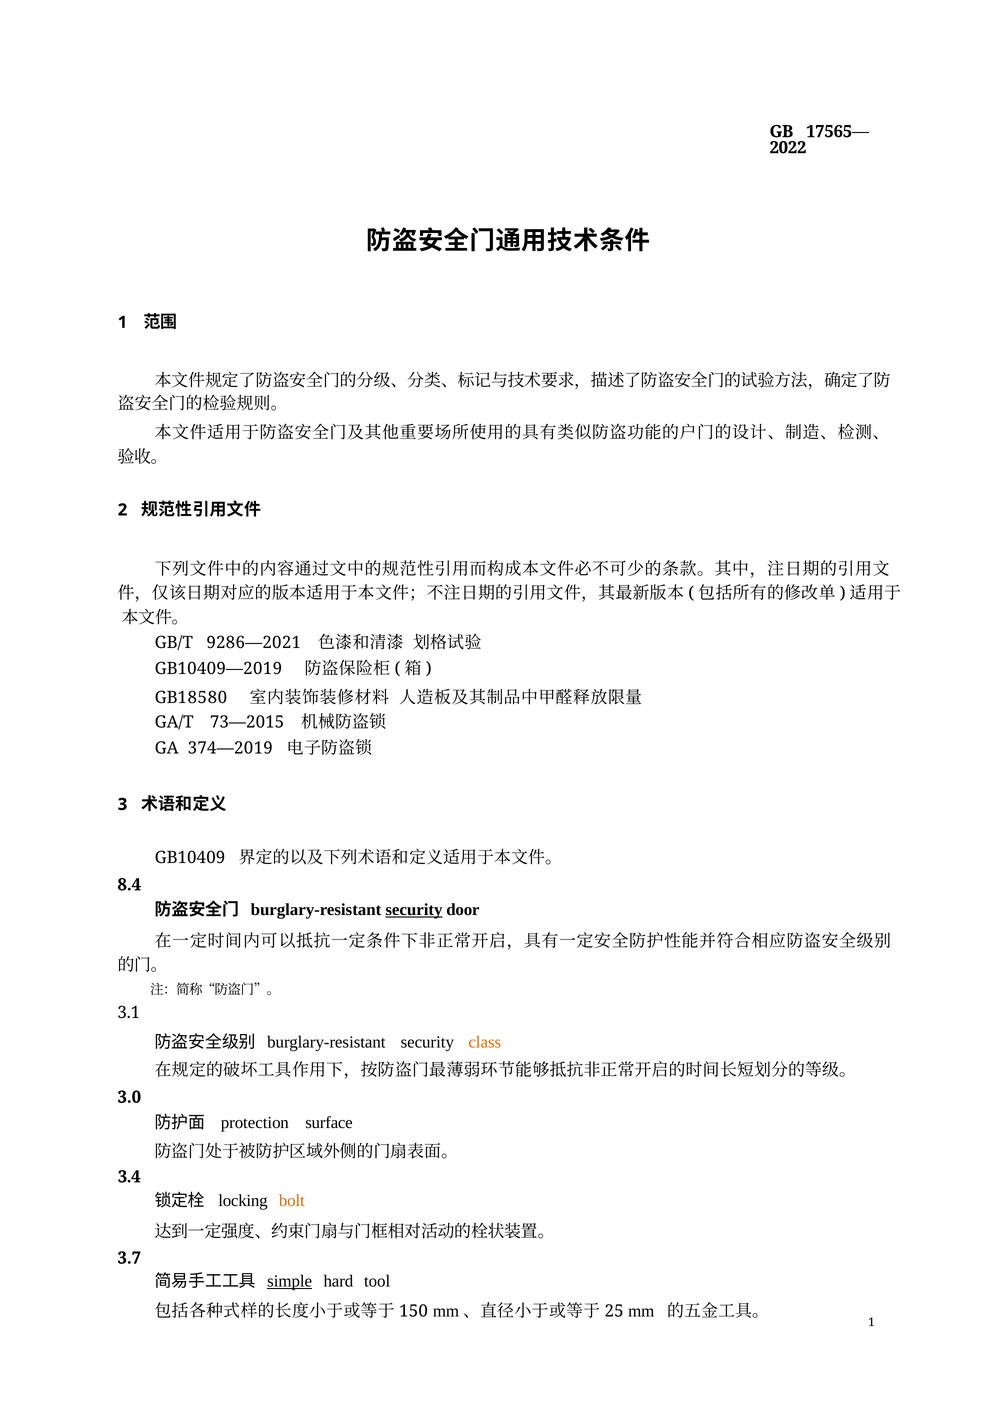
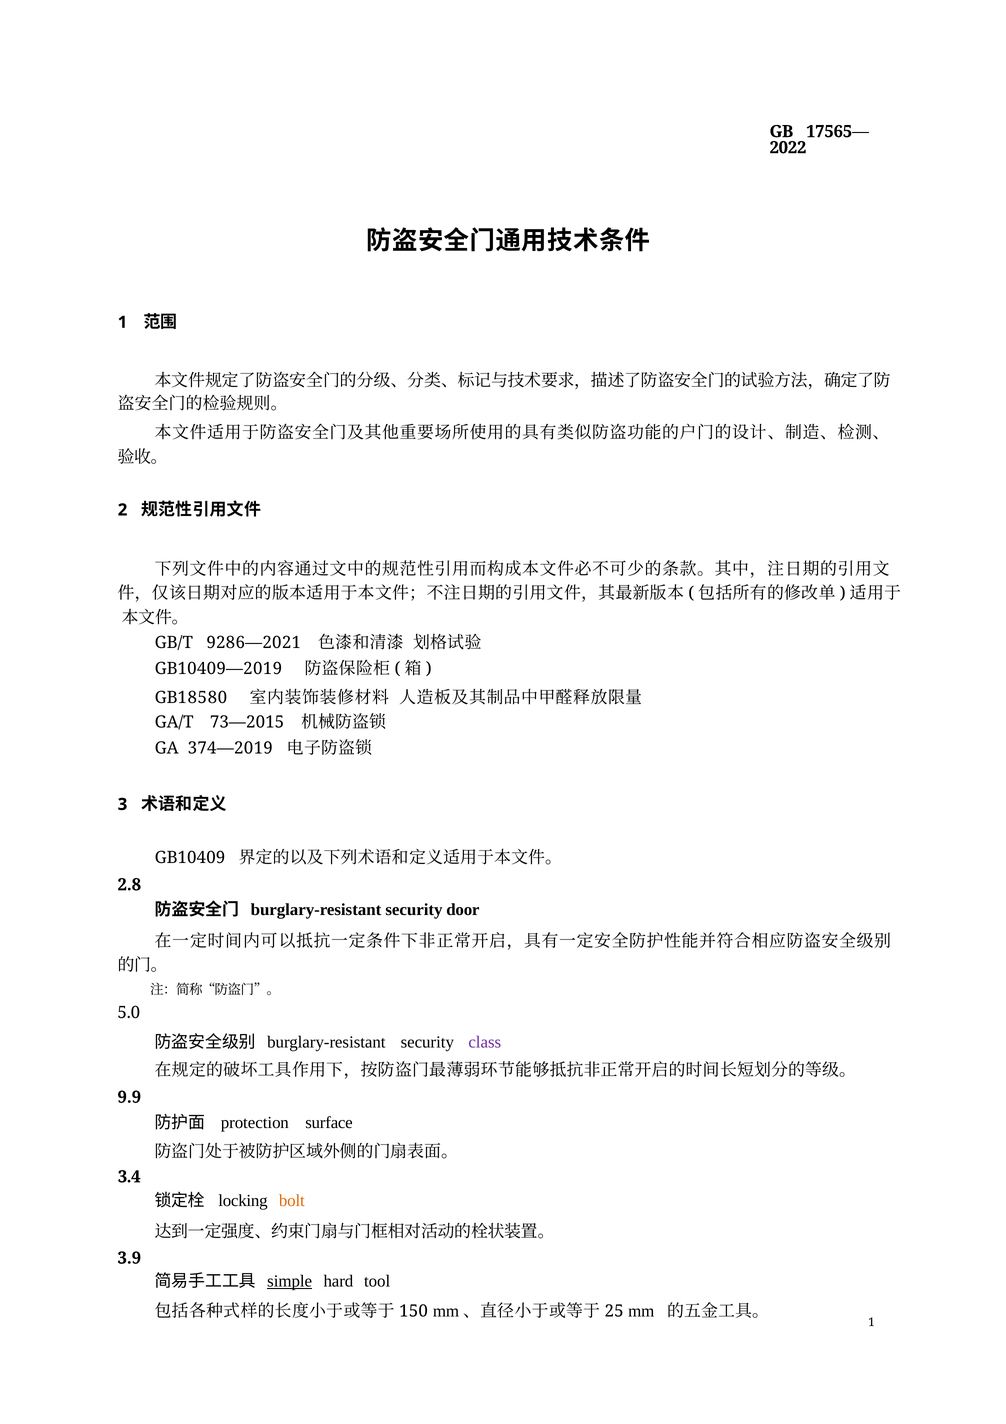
8.4: 8.4 -> 2.8
security at (414, 909) underline: present -> none
3.1: 3.1 -> 5.0
class colour: orange -> purple
3.0: 3.0 -> 9.9
3.7: 3.7 -> 3.9
